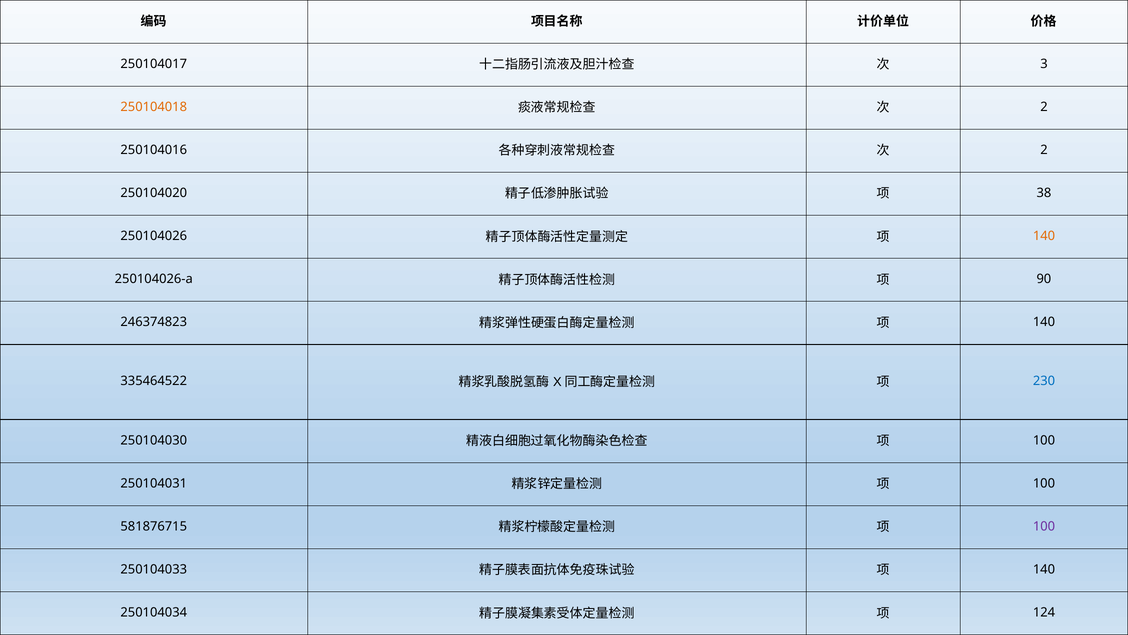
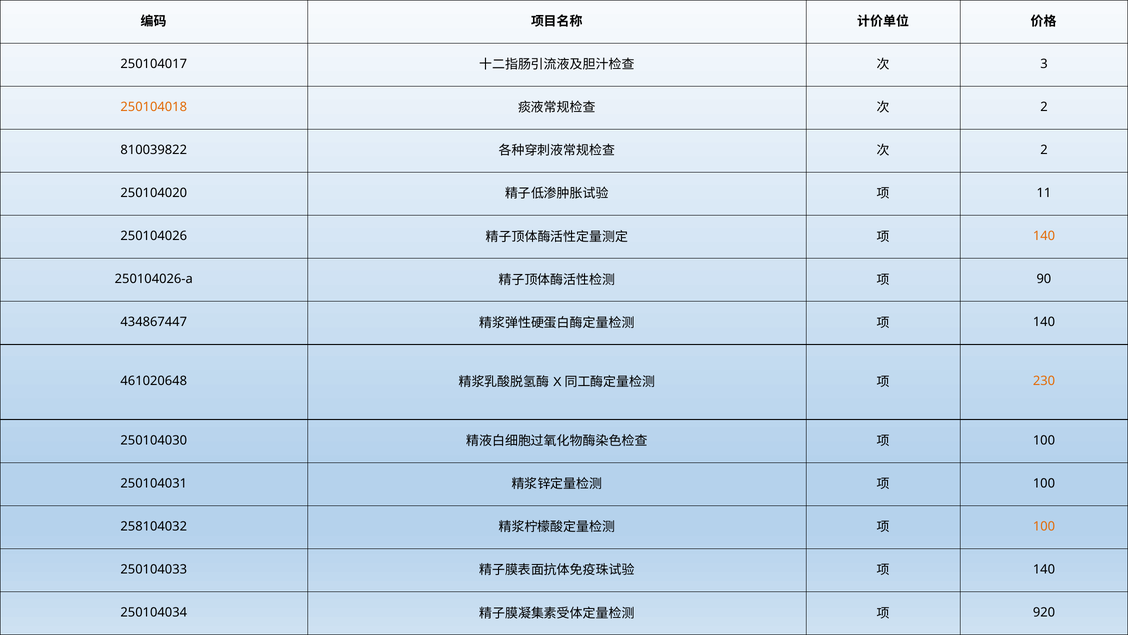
250104016: 250104016 -> 810039822
38: 38 -> 11
246374823: 246374823 -> 434867447
335464522: 335464522 -> 461020648
230 colour: blue -> orange
581876715: 581876715 -> 258104032
100 at (1044, 526) colour: purple -> orange
124: 124 -> 920
